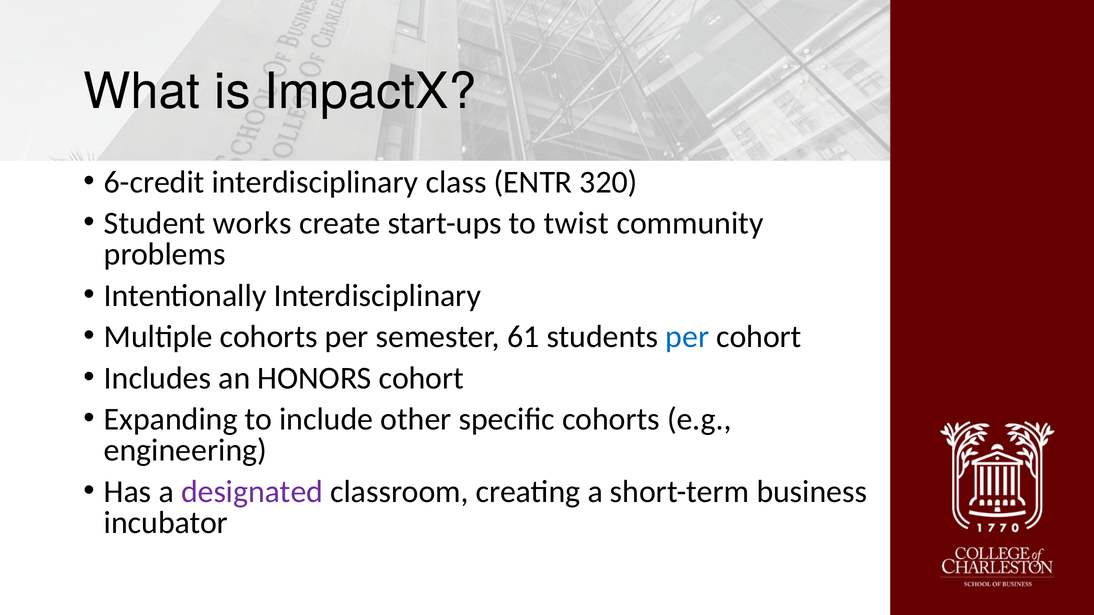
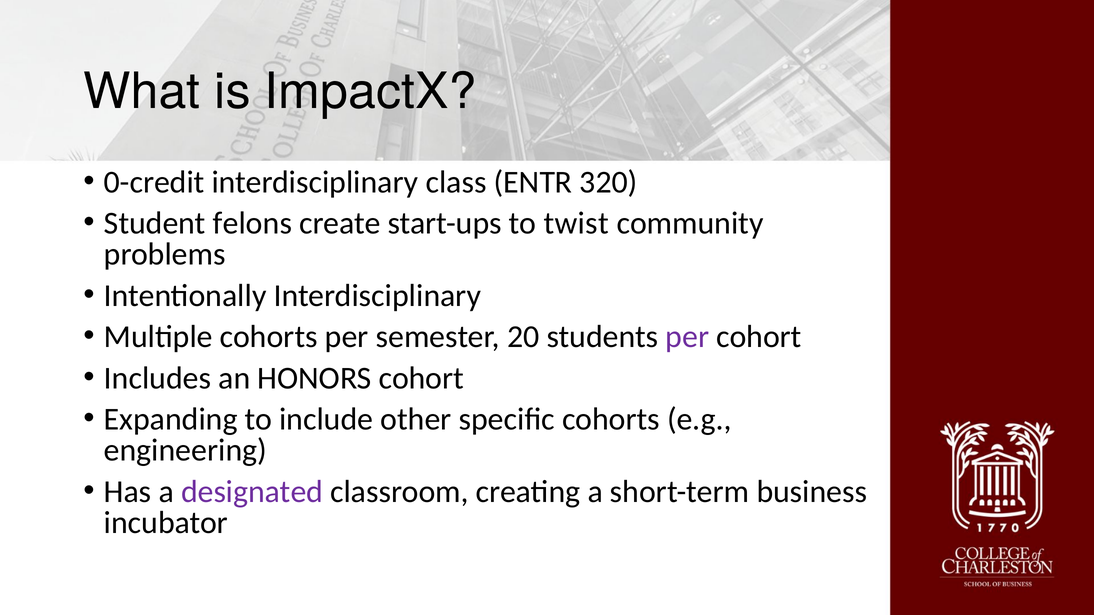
6-credit: 6-credit -> 0-credit
works: works -> felons
61: 61 -> 20
per at (687, 337) colour: blue -> purple
